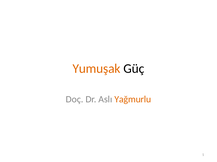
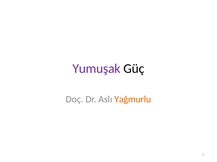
Yumuşak colour: orange -> purple
